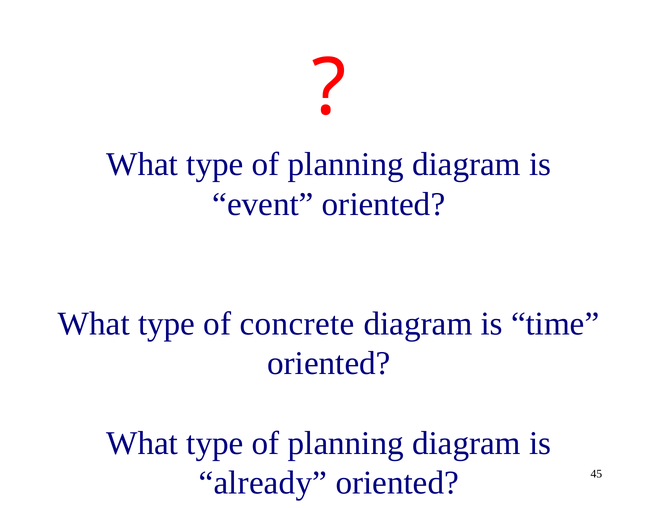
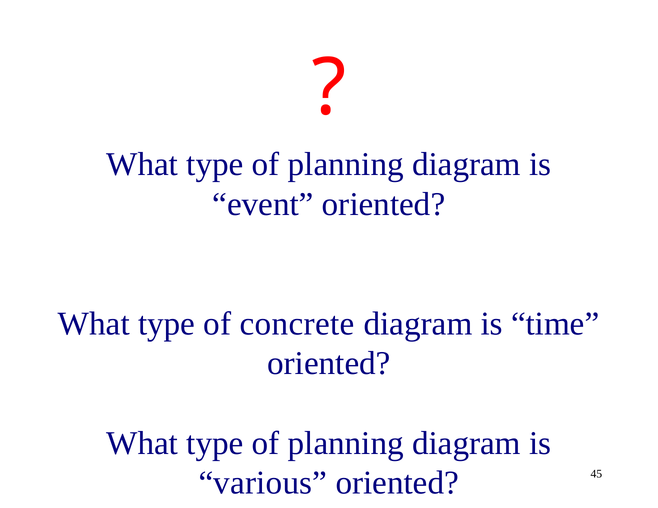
already: already -> various
